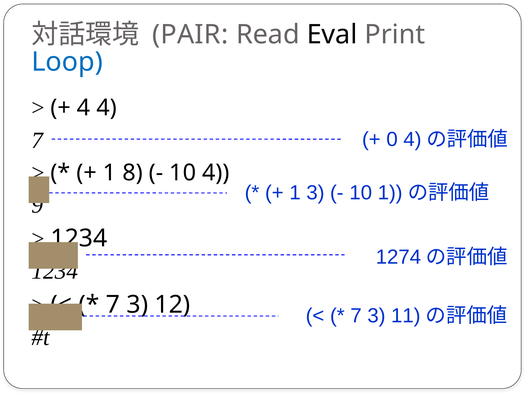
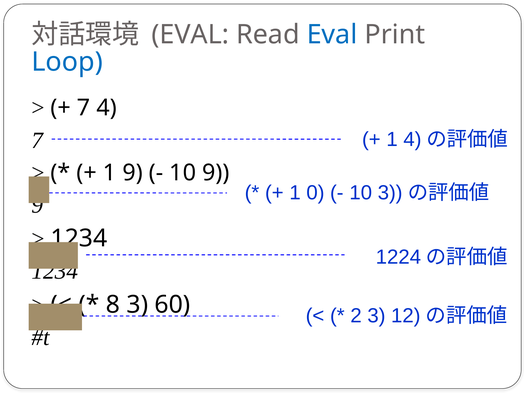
PAIR at (190, 35): PAIR -> EVAL
Eval at (332, 35) colour: black -> blue
4 at (84, 108): 4 -> 7
0 at (392, 139): 0 -> 1
1 8: 8 -> 9
10 4: 4 -> 9
1 3: 3 -> 0
10 1: 1 -> 3
1274: 1274 -> 1224
7 at (113, 304): 7 -> 8
12: 12 -> 60
7 at (356, 316): 7 -> 2
11: 11 -> 12
